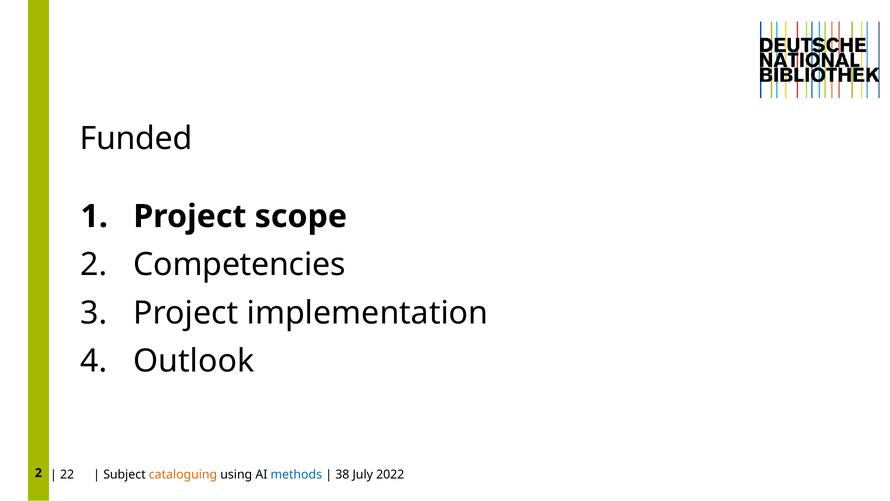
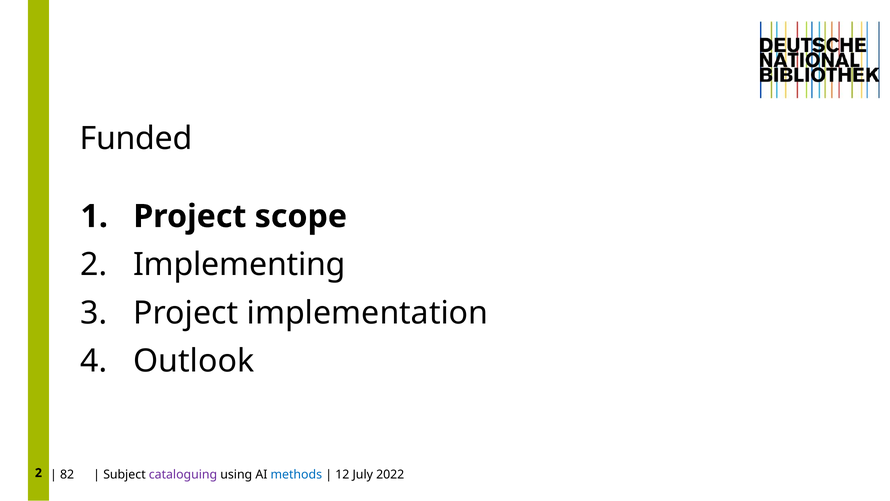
Competencies: Competencies -> Implementing
22: 22 -> 82
cataloguing colour: orange -> purple
38: 38 -> 12
